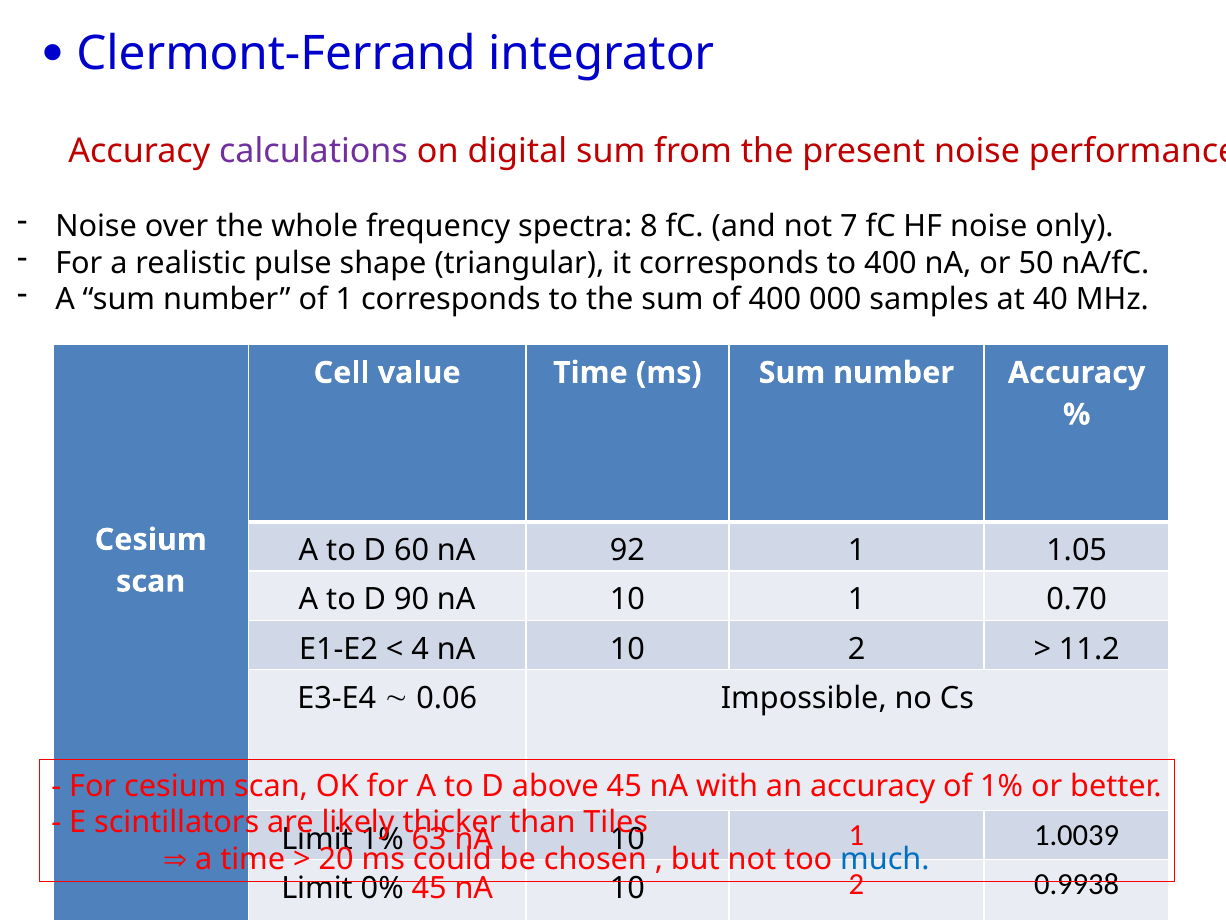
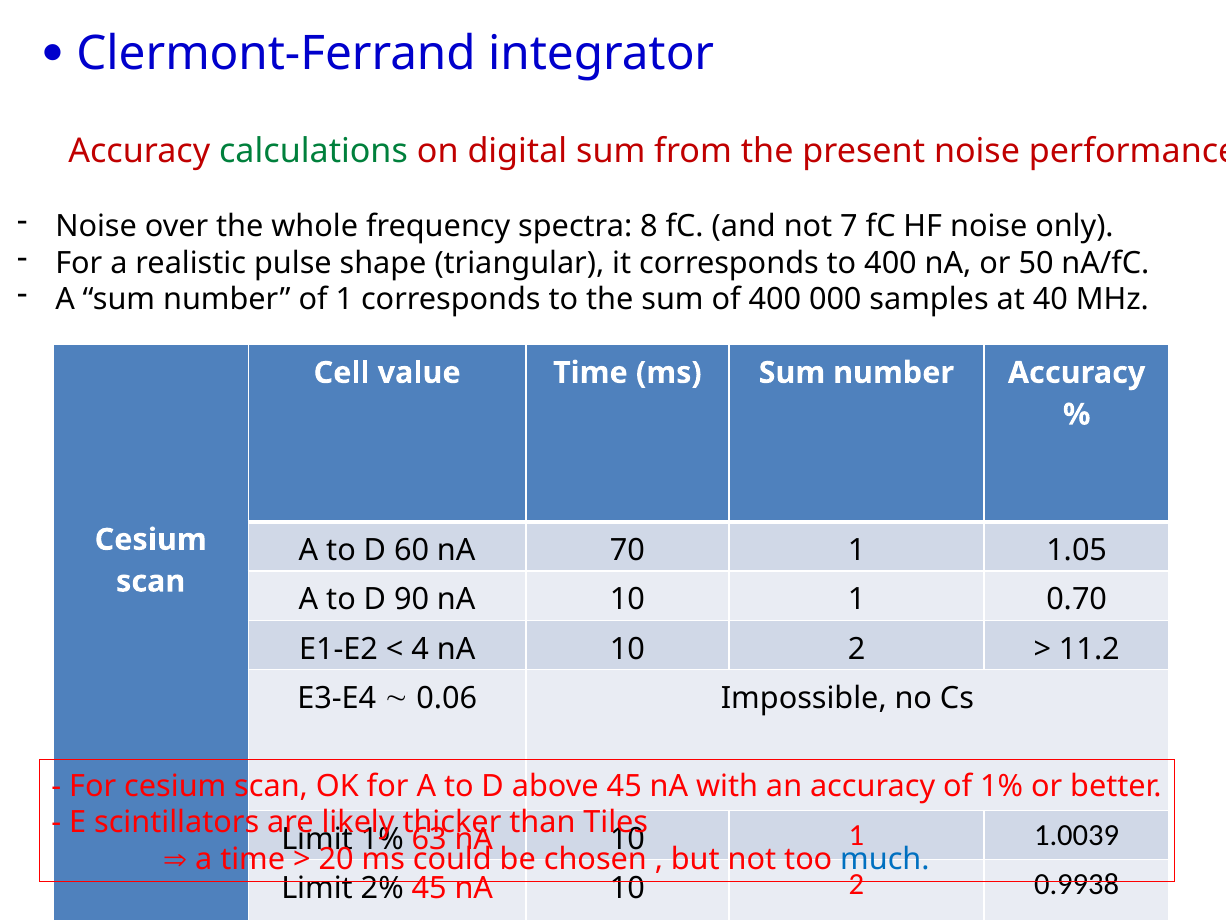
calculations colour: purple -> green
92: 92 -> 70
0%: 0% -> 2%
